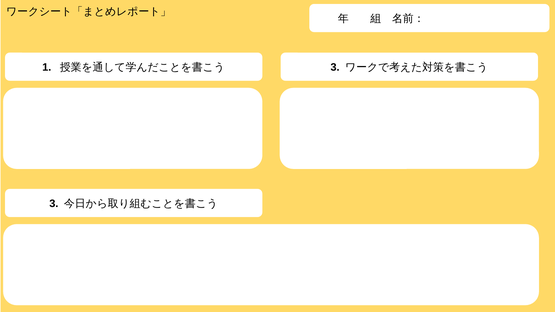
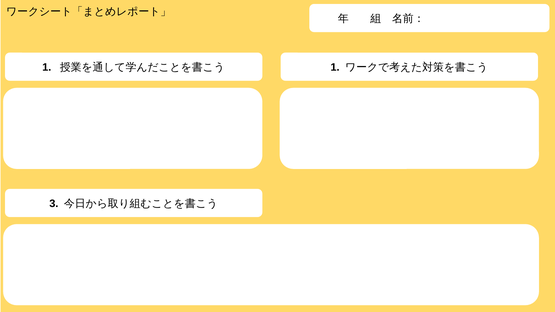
3 at (335, 67): 3 -> 1
